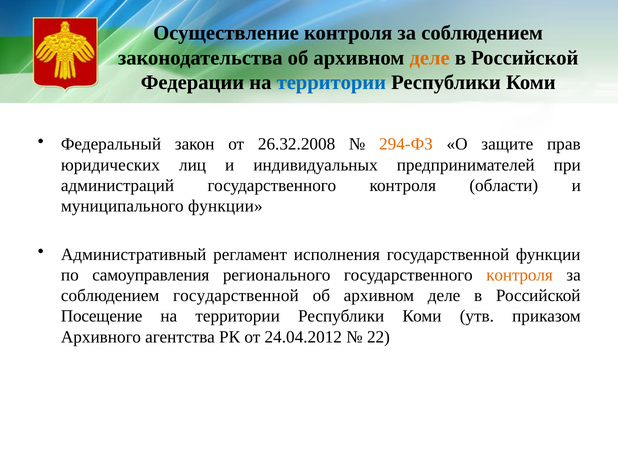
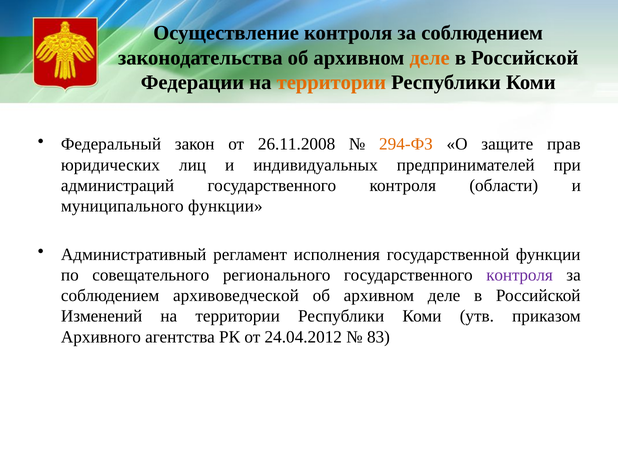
территории at (331, 82) colour: blue -> orange
26.32.2008: 26.32.2008 -> 26.11.2008
самоуправления: самоуправления -> совещательного
контроля at (520, 275) colour: orange -> purple
соблюдением государственной: государственной -> архивоведческой
Посещение: Посещение -> Изменений
22: 22 -> 83
